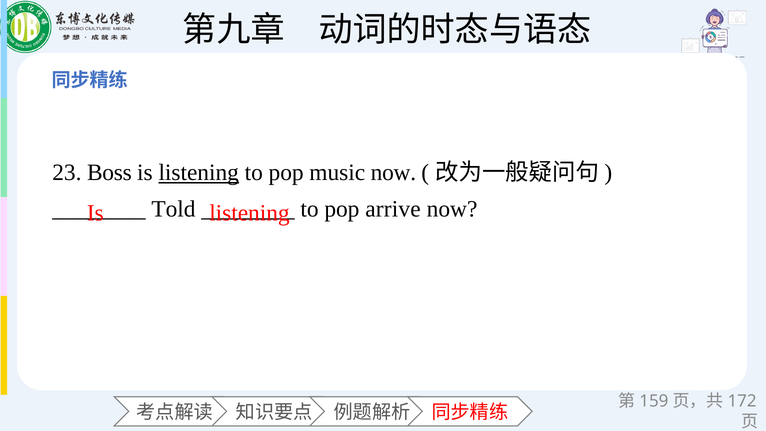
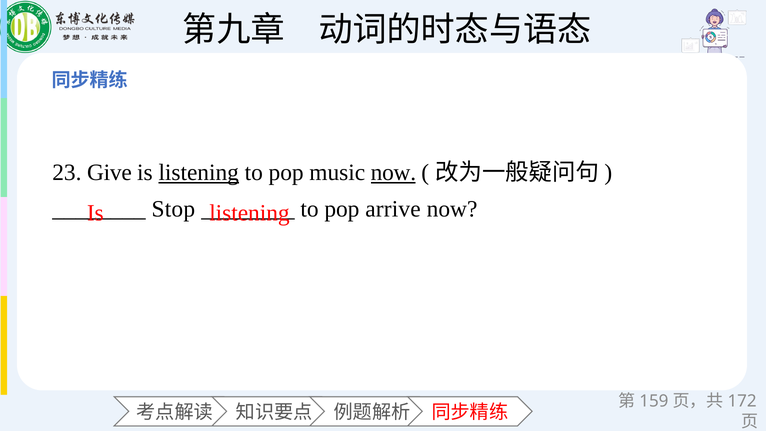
Boss: Boss -> Give
now at (393, 173) underline: none -> present
Told: Told -> Stop
